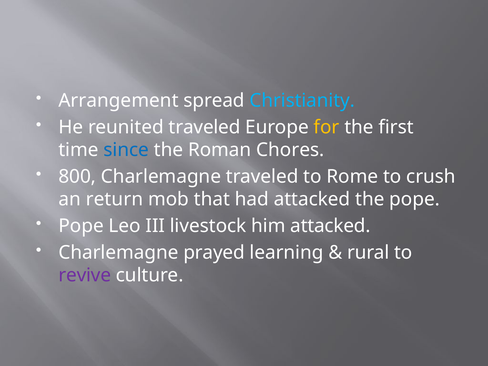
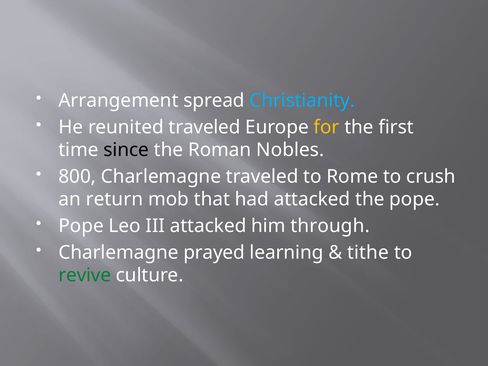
since colour: blue -> black
Chores: Chores -> Nobles
III livestock: livestock -> attacked
him attacked: attacked -> through
rural: rural -> tithe
revive colour: purple -> green
